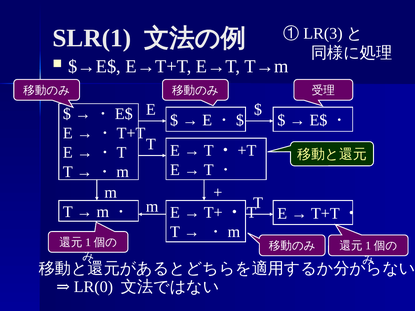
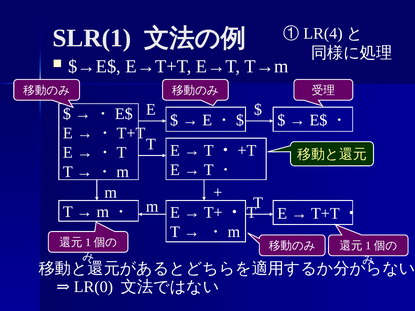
LR(3: LR(3 -> LR(4
